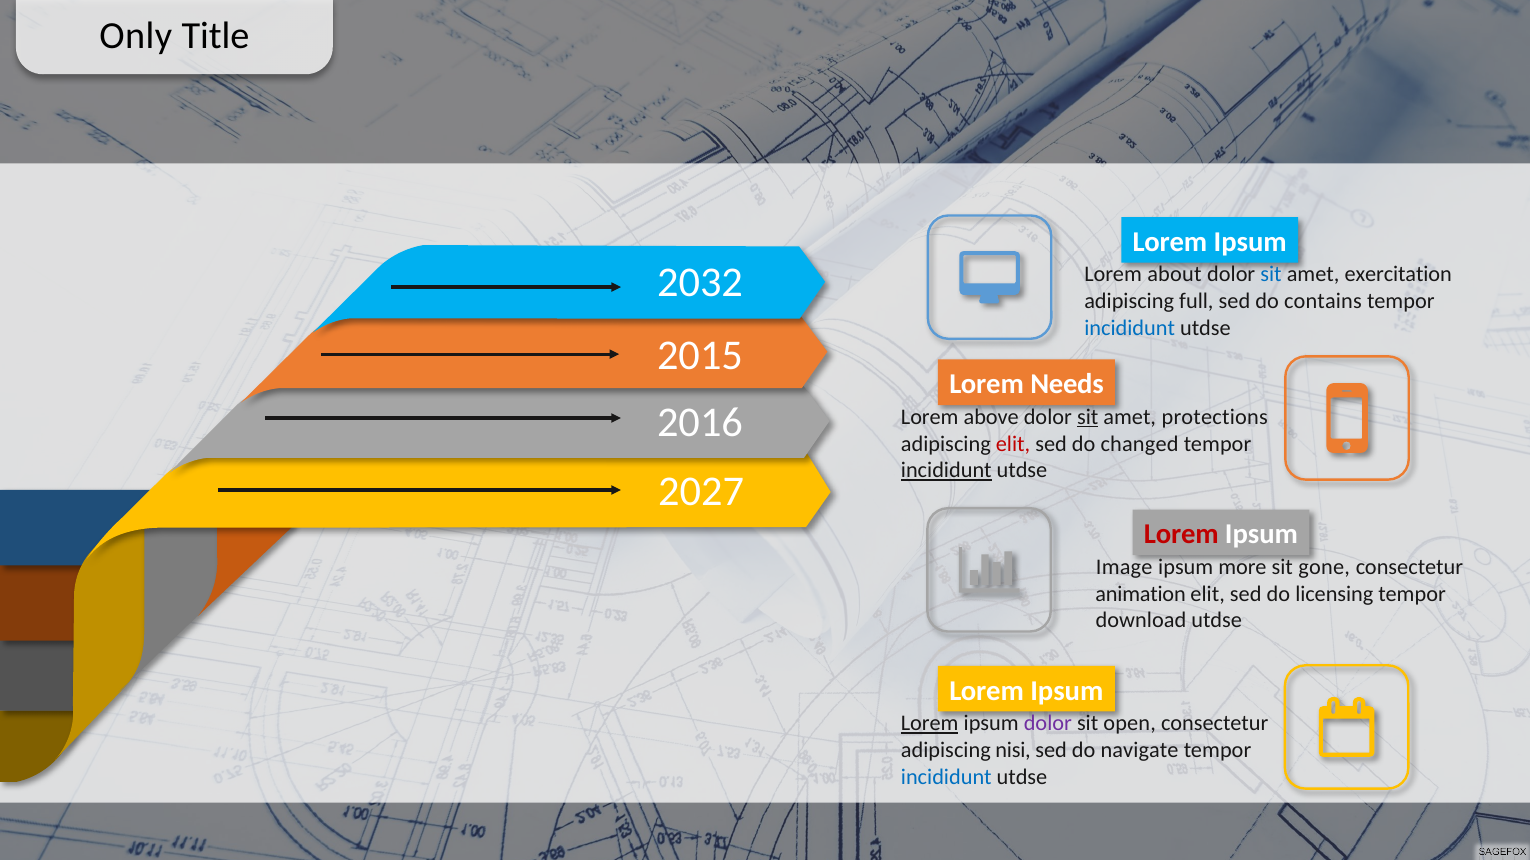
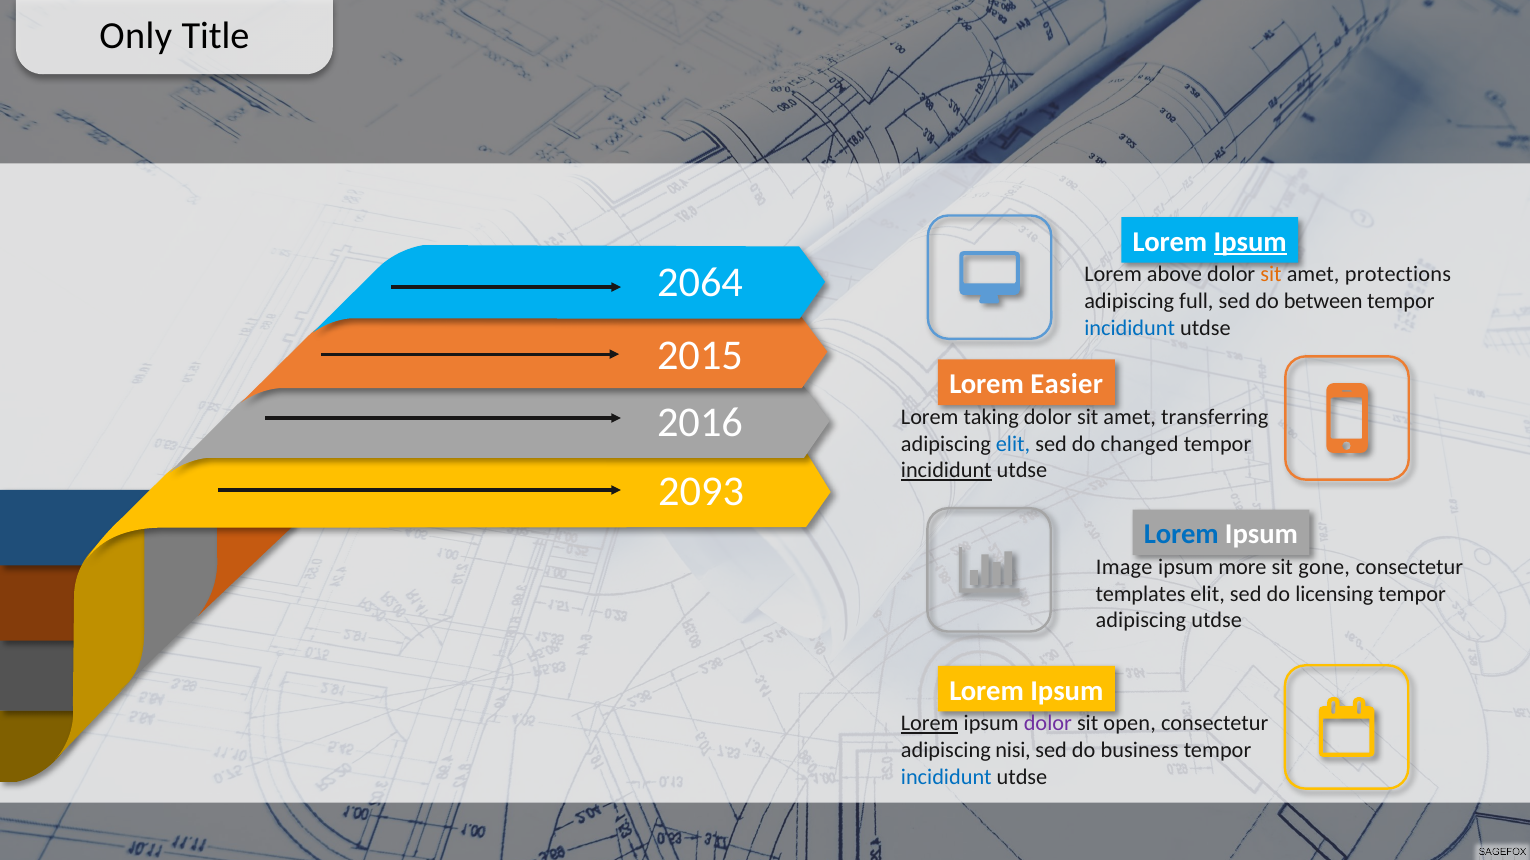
Ipsum at (1250, 242) underline: none -> present
about: about -> above
sit at (1271, 275) colour: blue -> orange
exercitation: exercitation -> protections
2032: 2032 -> 2064
contains: contains -> between
Needs: Needs -> Easier
above: above -> taking
sit at (1088, 417) underline: present -> none
protections: protections -> transferring
elit at (1013, 444) colour: red -> blue
2027: 2027 -> 2093
Lorem at (1181, 535) colour: red -> blue
animation: animation -> templates
download at (1141, 621): download -> adipiscing
navigate: navigate -> business
